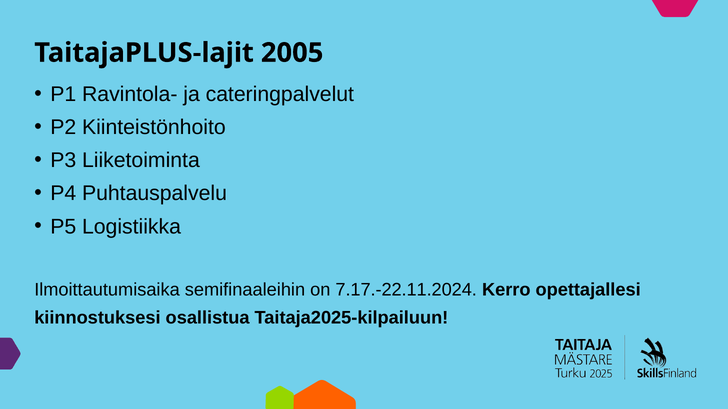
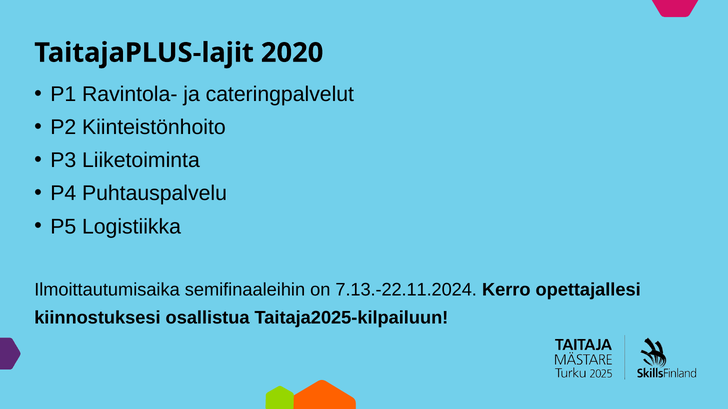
2005: 2005 -> 2020
7.17.-22.11.2024: 7.17.-22.11.2024 -> 7.13.-22.11.2024
